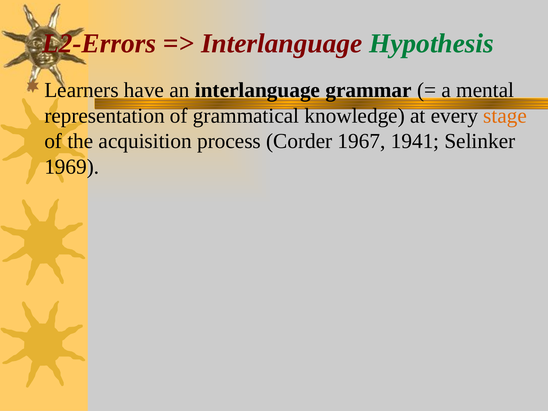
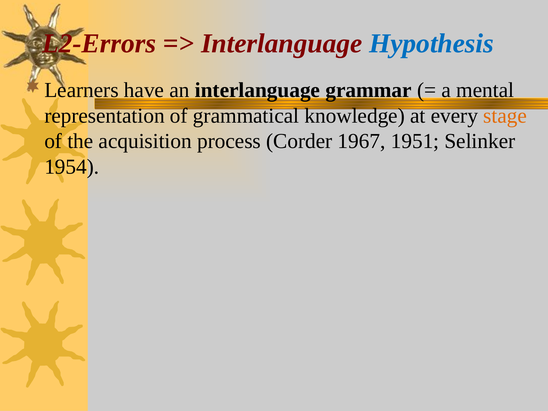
Hypothesis colour: green -> blue
1941: 1941 -> 1951
1969: 1969 -> 1954
